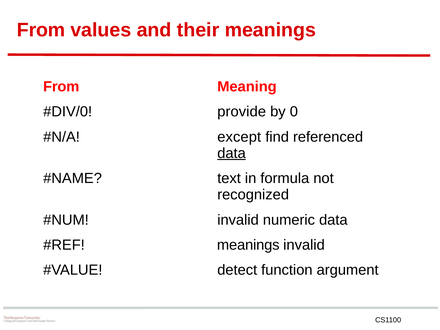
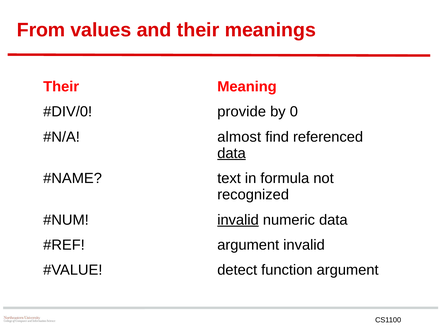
From at (61, 87): From -> Their
except: except -> almost
invalid at (238, 220) underline: none -> present
meanings at (248, 245): meanings -> argument
